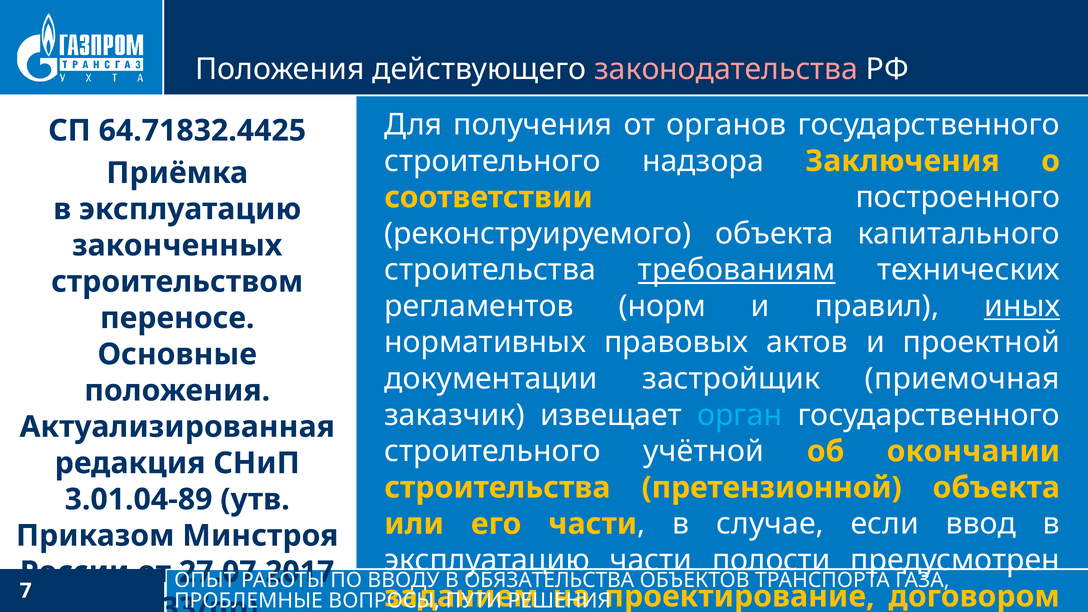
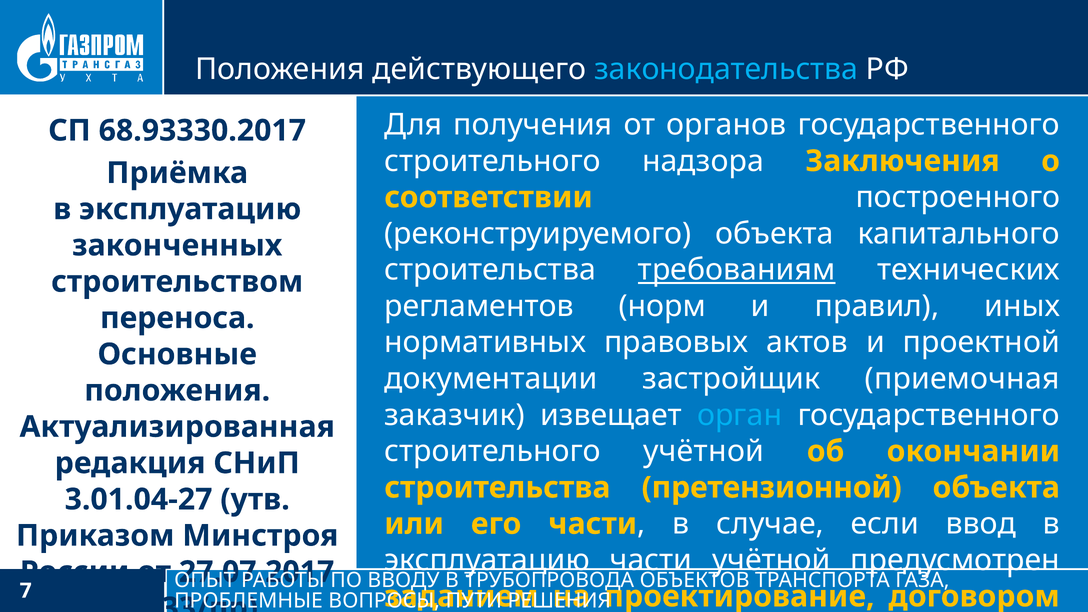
законодательства colour: pink -> light blue
64.71832.4425: 64.71832.4425 -> 68.93330.2017
иных underline: present -> none
переносе: переносе -> переноса
3.01.04-89: 3.01.04-89 -> 3.01.04-27
части полости: полости -> учётной
ОБЯЗАТЕЛЬСТВА: ОБЯЗАТЕЛЬСТВА -> ТРУБОПРОВОДА
